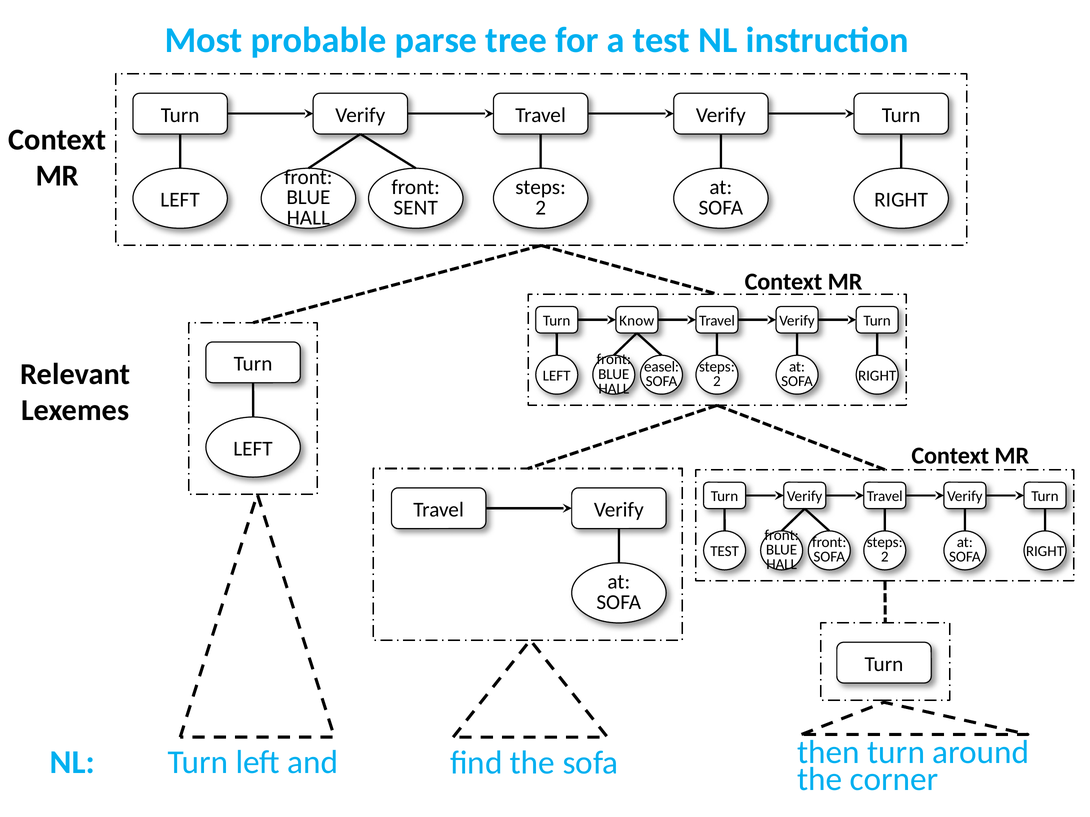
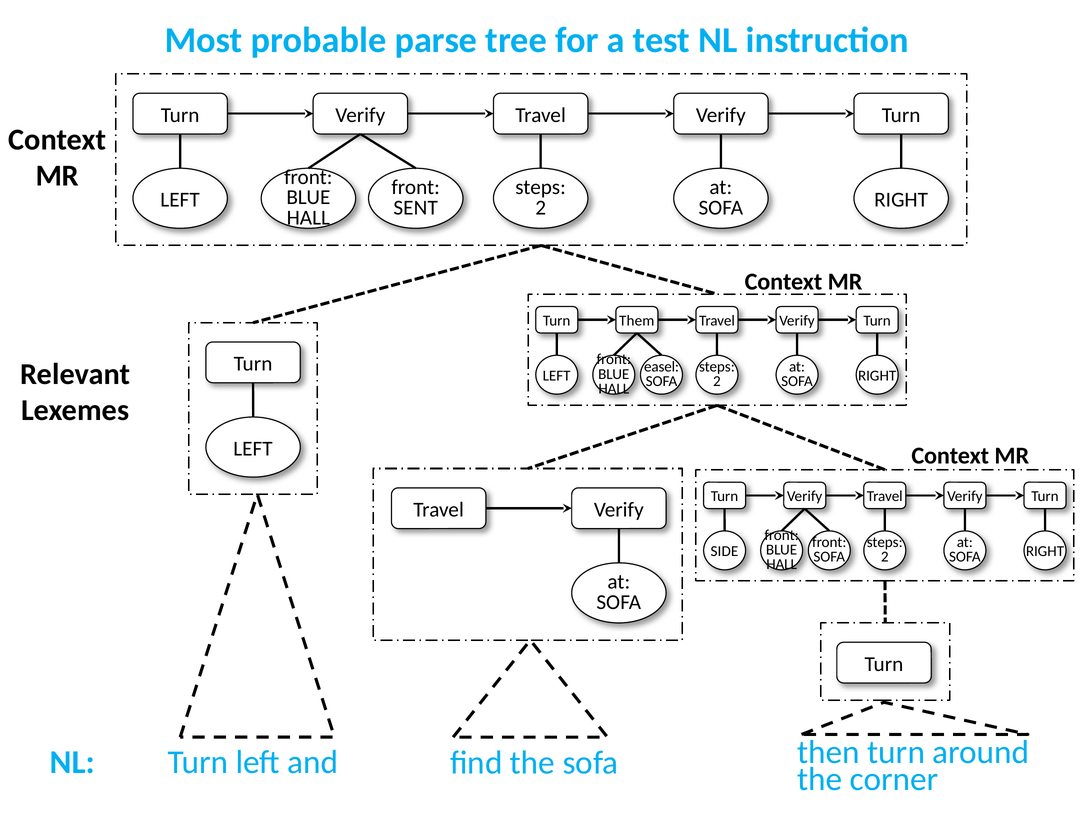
Know: Know -> Them
TEST at (725, 552): TEST -> SIDE
